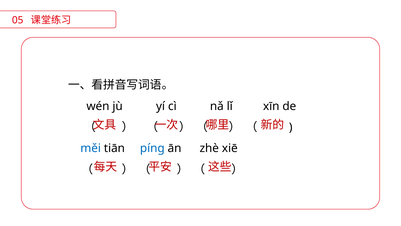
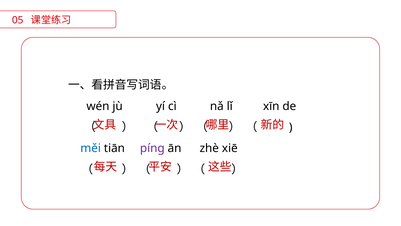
pínɡ colour: blue -> purple
